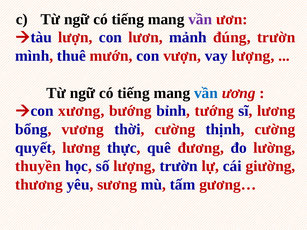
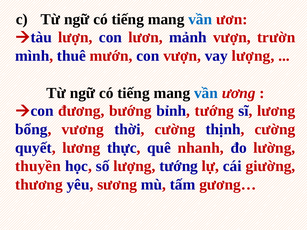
vần at (200, 19) colour: purple -> blue
mảnh đúng: đúng -> vượn
xương: xương -> đương
đương: đương -> nhanh
lượng trườn: trườn -> tướng
